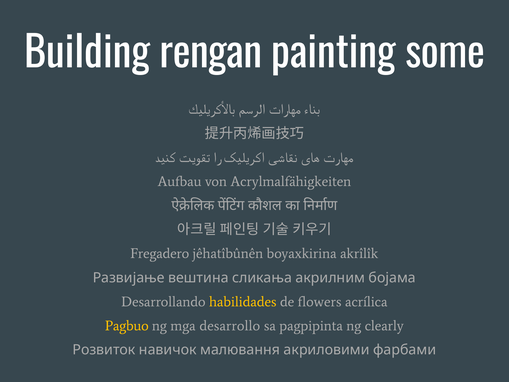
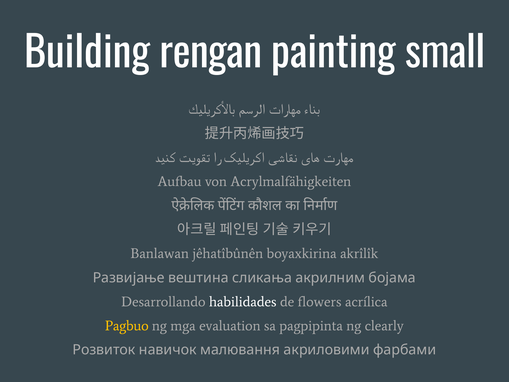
some: some -> small
Fregadero: Fregadero -> Banlawan
habilidades colour: yellow -> white
desarrollo: desarrollo -> evaluation
